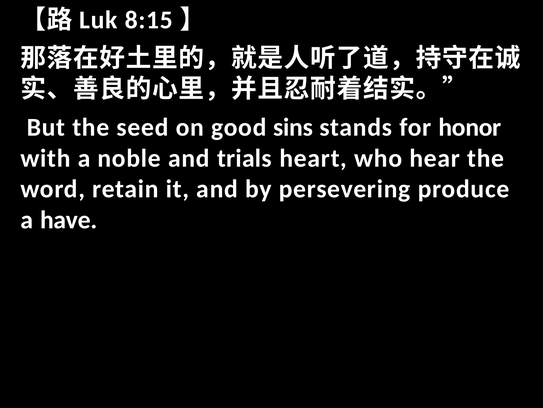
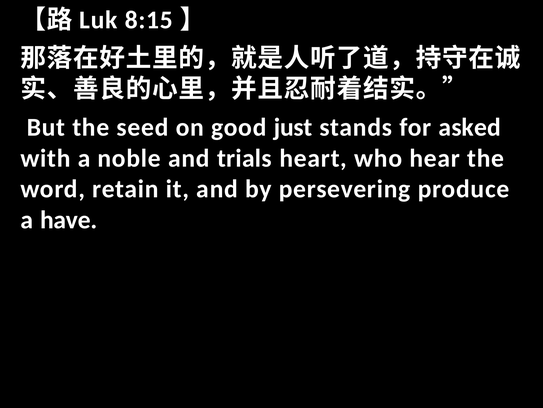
sins: sins -> just
honor: honor -> asked
